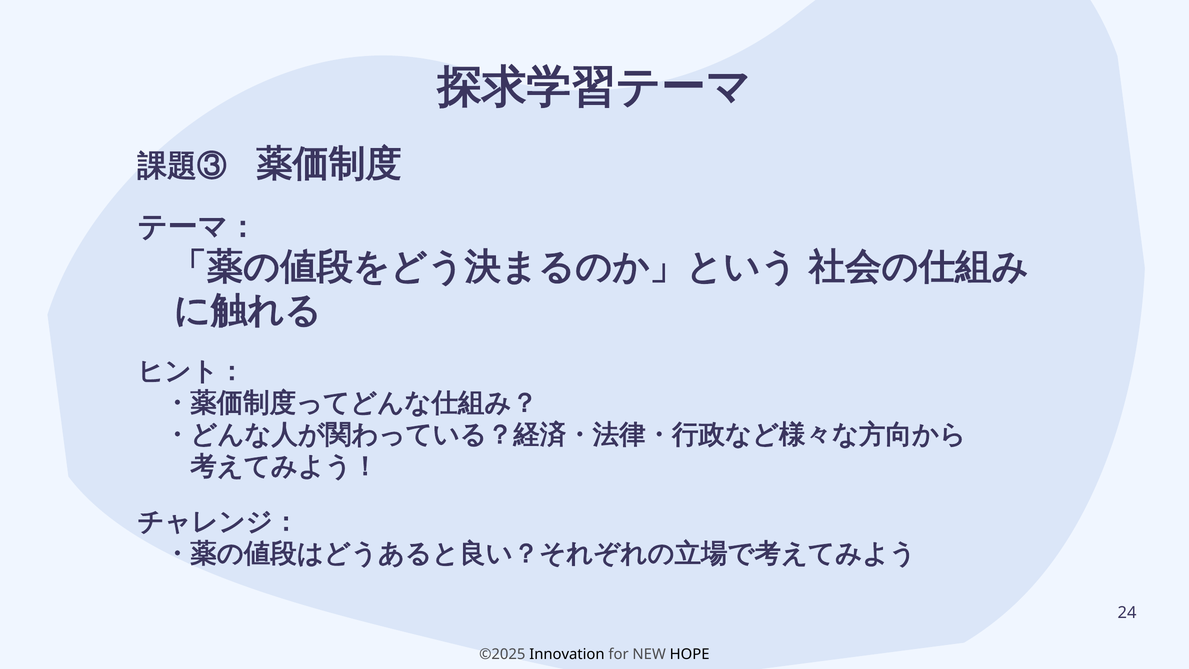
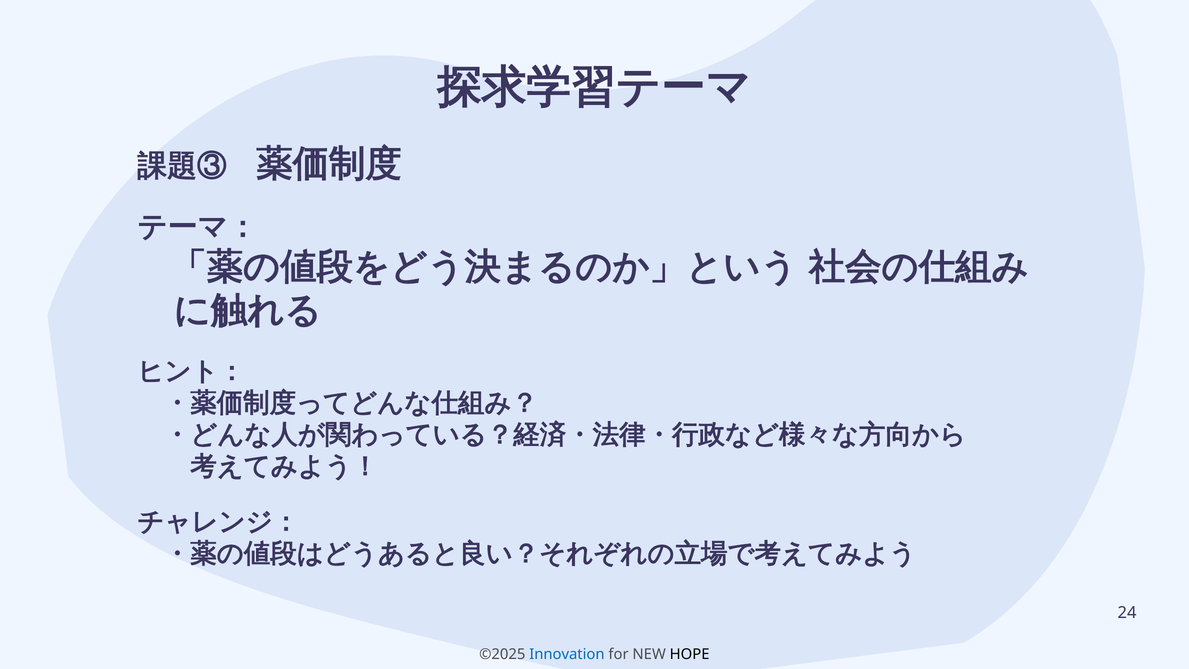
Innovation colour: black -> blue
